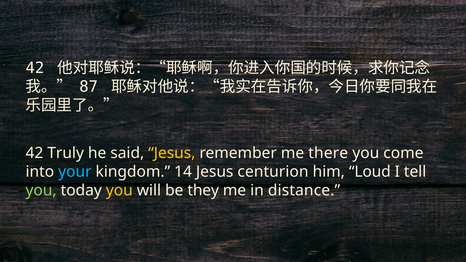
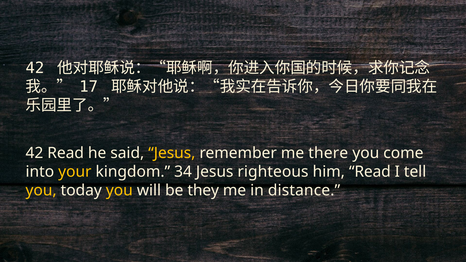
87: 87 -> 17
42 Truly: Truly -> Read
your colour: light blue -> yellow
14: 14 -> 34
centurion: centurion -> righteous
him Loud: Loud -> Read
you at (41, 190) colour: light green -> yellow
